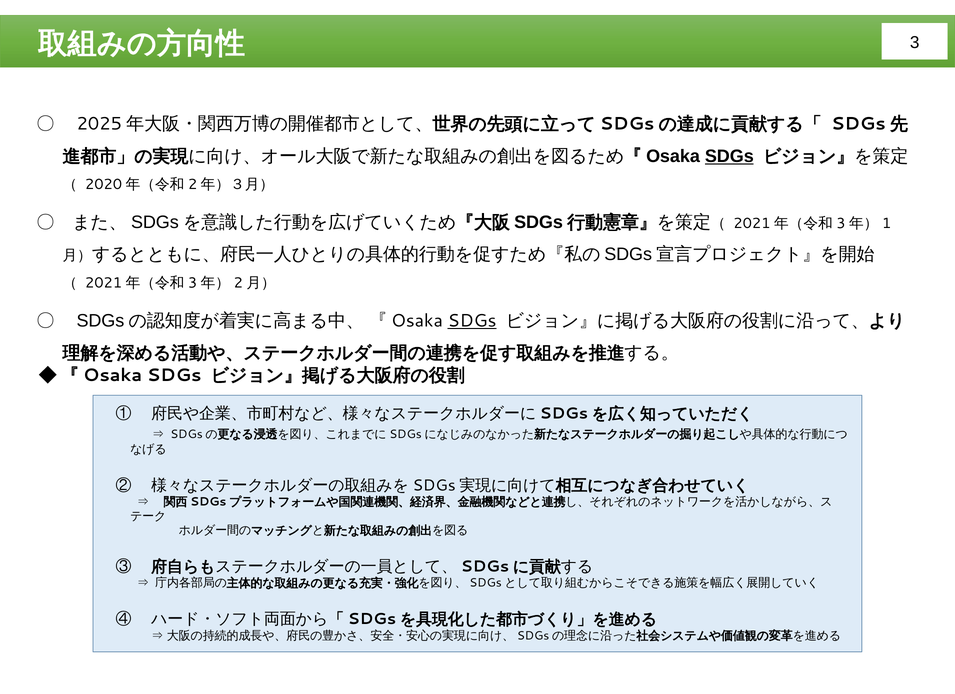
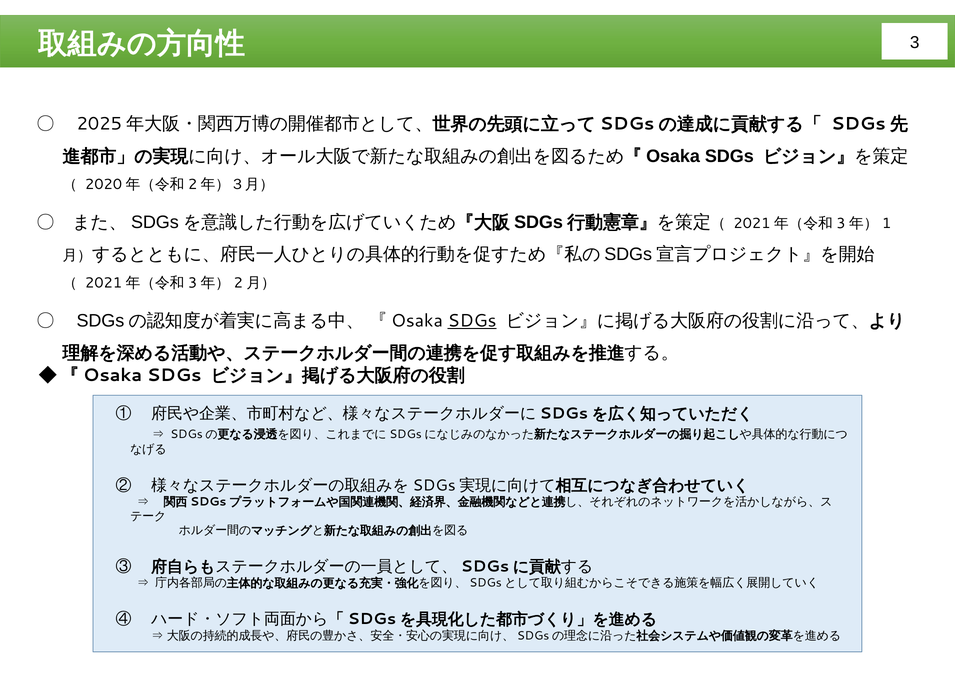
SDGs at (729, 156) underline: present -> none
